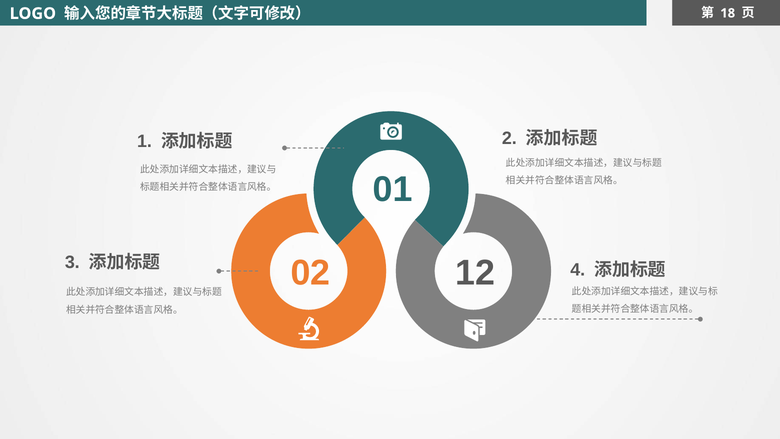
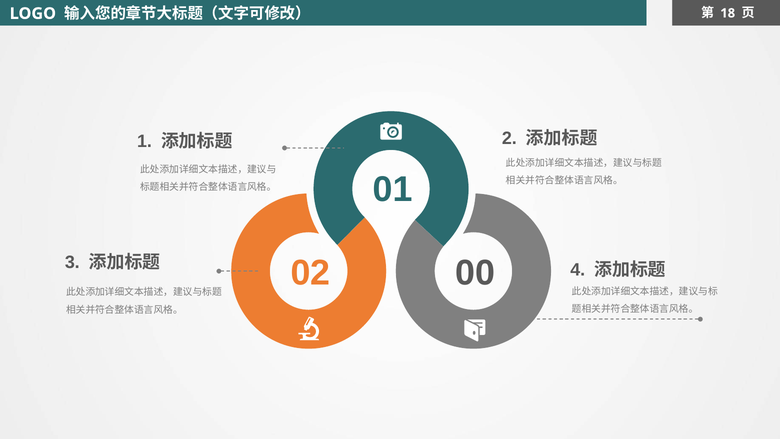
12: 12 -> 00
